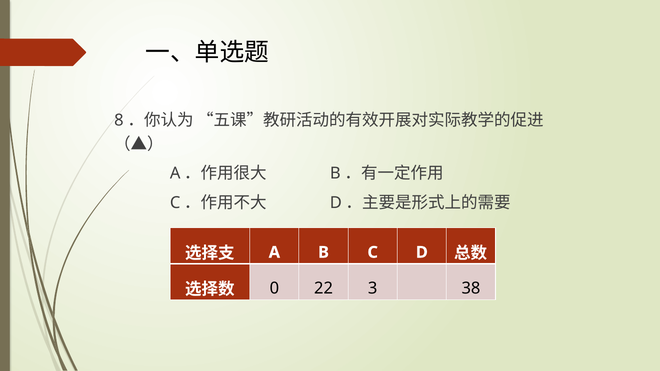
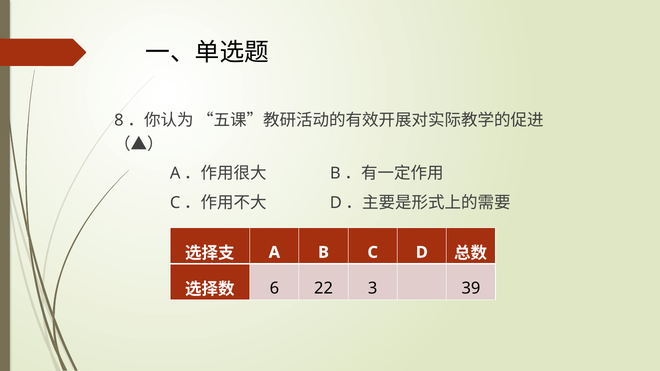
0: 0 -> 6
38: 38 -> 39
